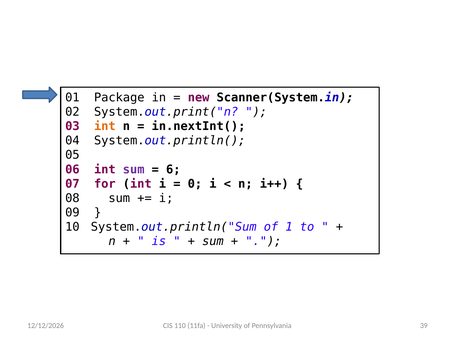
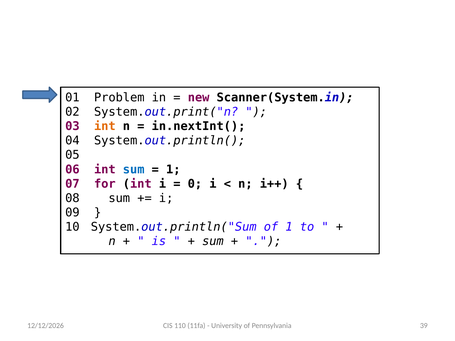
Package: Package -> Problem
sum at (134, 170) colour: purple -> blue
6 at (173, 170): 6 -> 1
